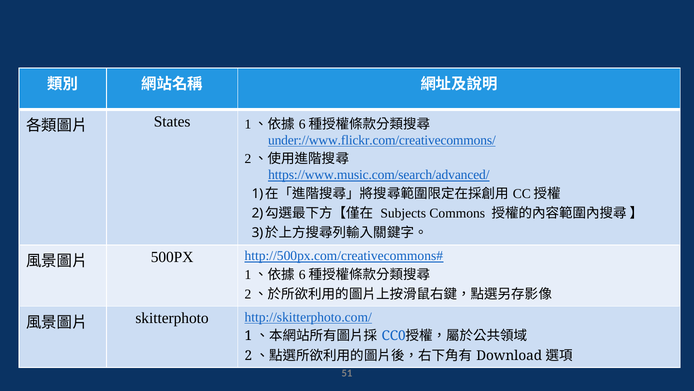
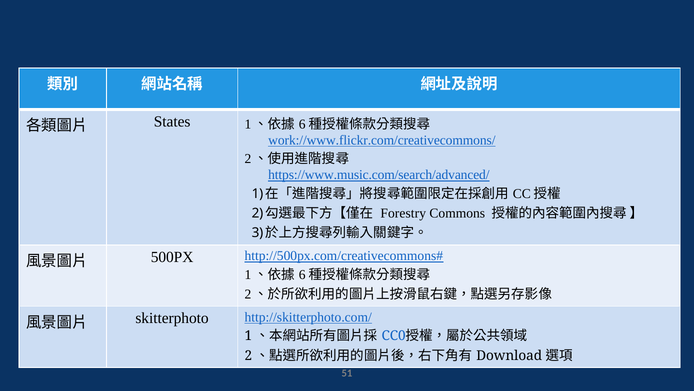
under://www.flickr.com/creativecommons/: under://www.flickr.com/creativecommons/ -> work://www.flickr.com/creativecommons/
Subjects: Subjects -> Forestry
